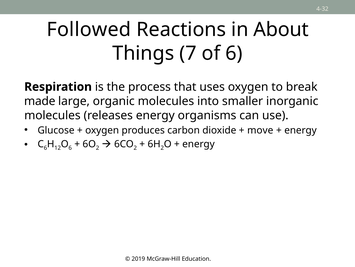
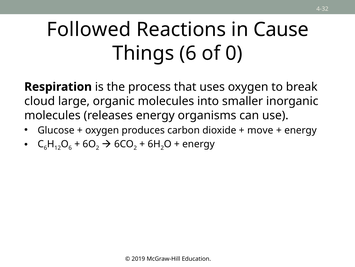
About: About -> Cause
Things 7: 7 -> 6
of 6: 6 -> 0
made: made -> cloud
